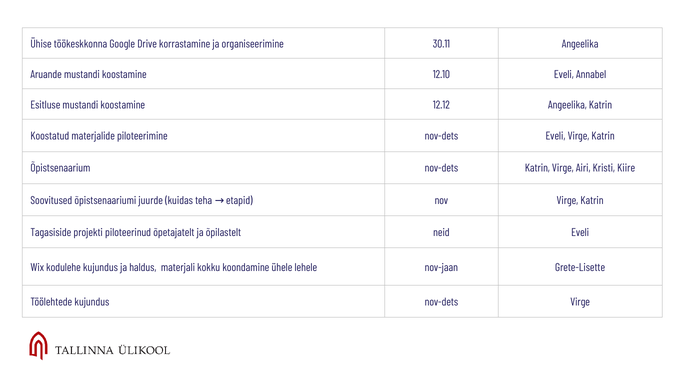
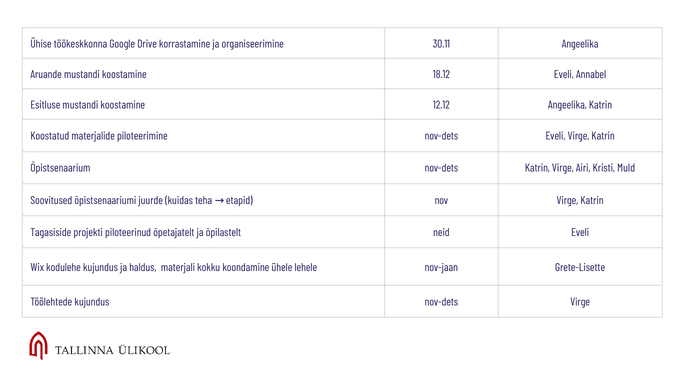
12.10: 12.10 -> 18.12
Kiire: Kiire -> Muld
